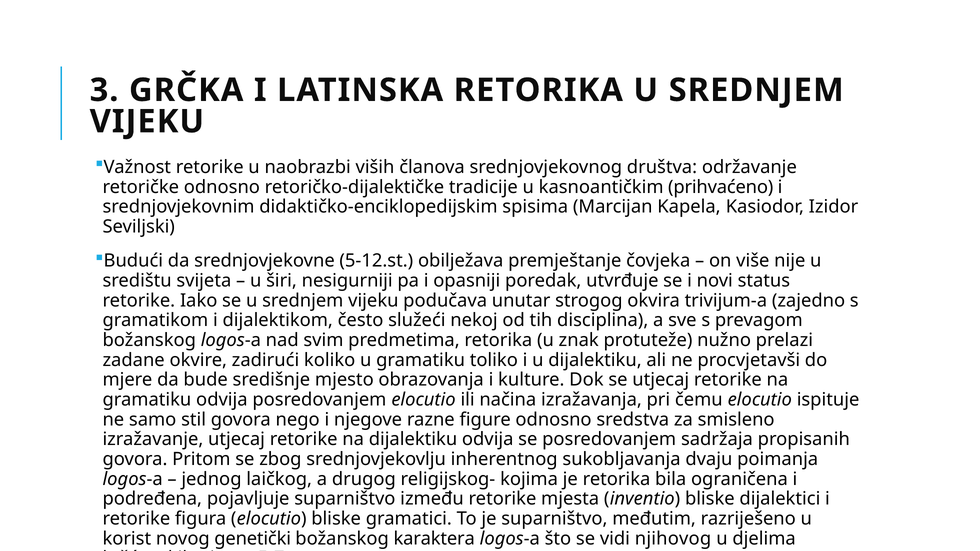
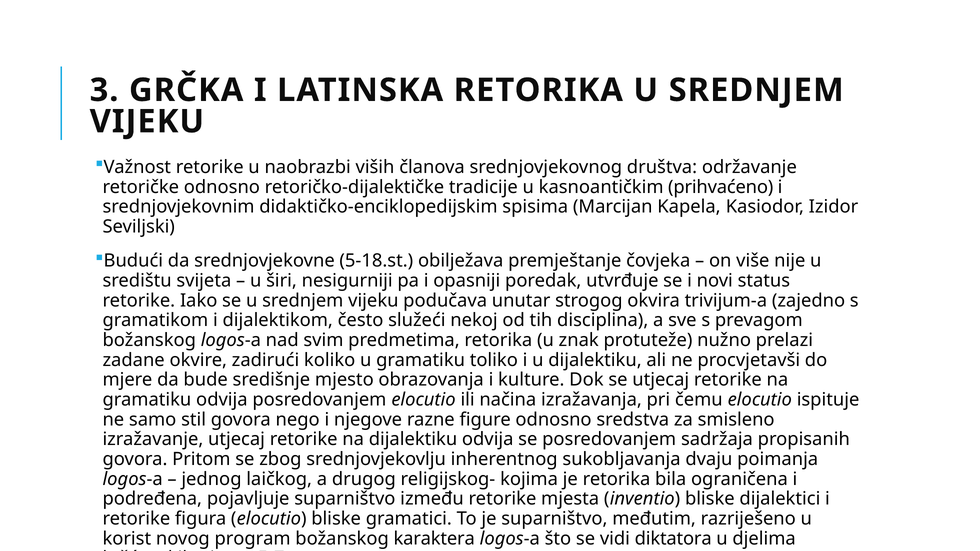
5-12.st: 5-12.st -> 5-18.st
genetički: genetički -> program
njihovog: njihovog -> diktatora
